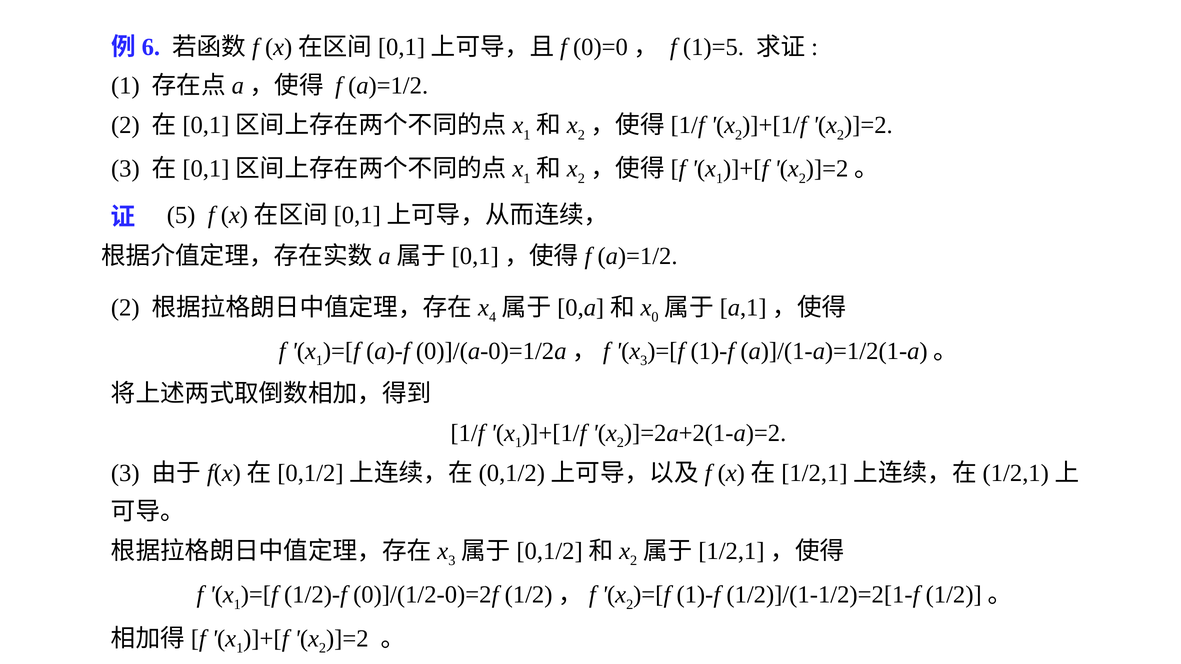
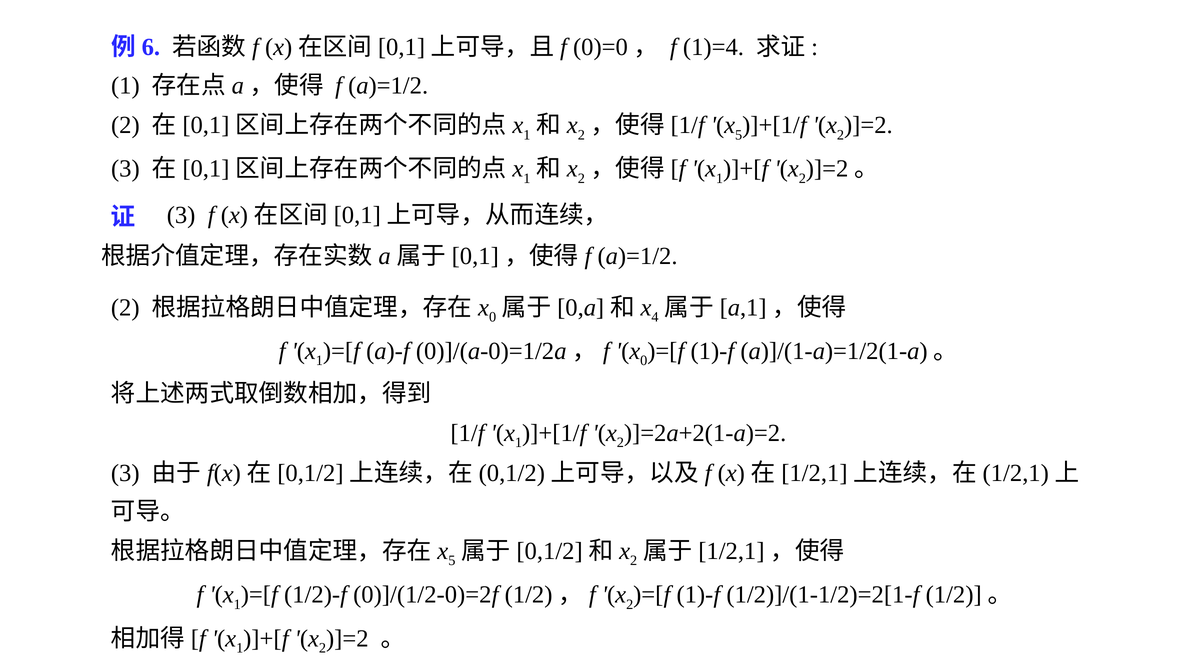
1)=5: 1)=5 -> 1)=4
2 at (739, 135): 2 -> 5
5 at (181, 215): 5 -> 3
4 at (493, 317): 4 -> 0
0: 0 -> 4
3 at (644, 361): 3 -> 0
3 at (452, 561): 3 -> 5
